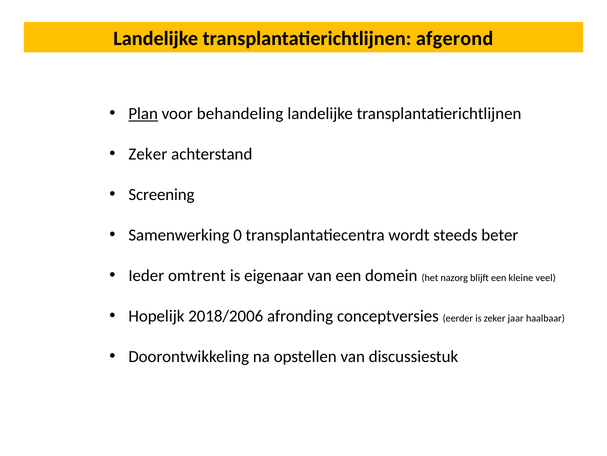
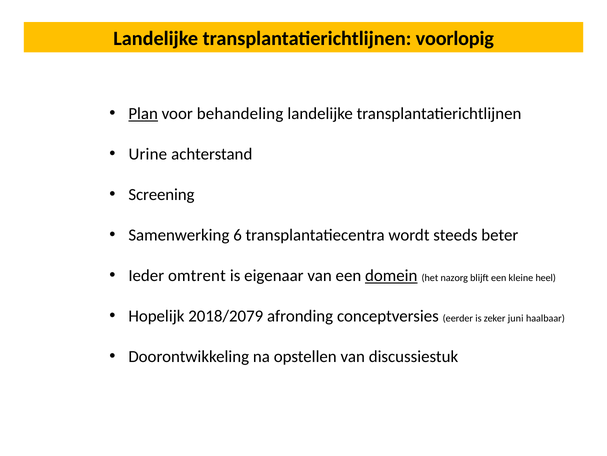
afgerond: afgerond -> voorlopig
Zeker at (148, 154): Zeker -> Urine
0: 0 -> 6
domein underline: none -> present
veel: veel -> heel
2018/2006: 2018/2006 -> 2018/2079
jaar: jaar -> juni
